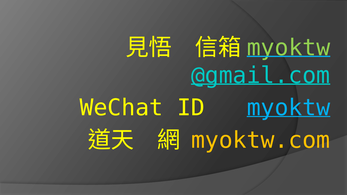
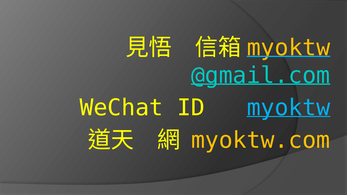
myoktw at (289, 48) colour: light green -> yellow
